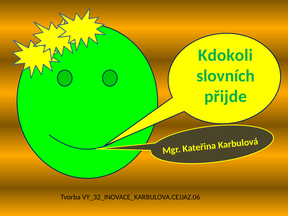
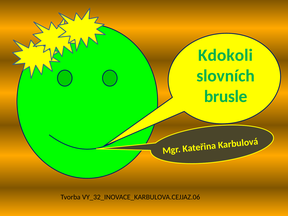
přijde: přijde -> brusle
